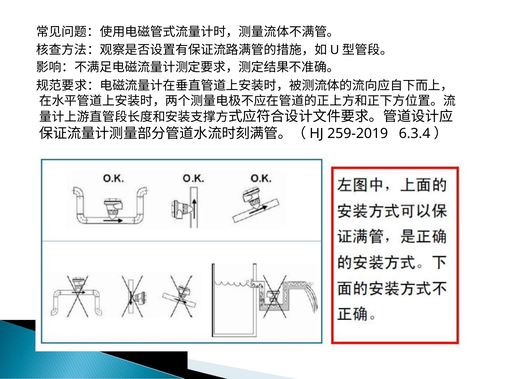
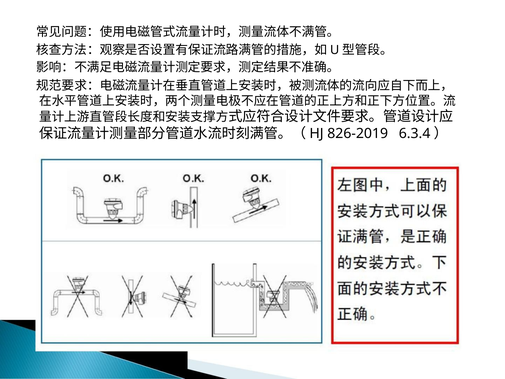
259-2019: 259-2019 -> 826-2019
